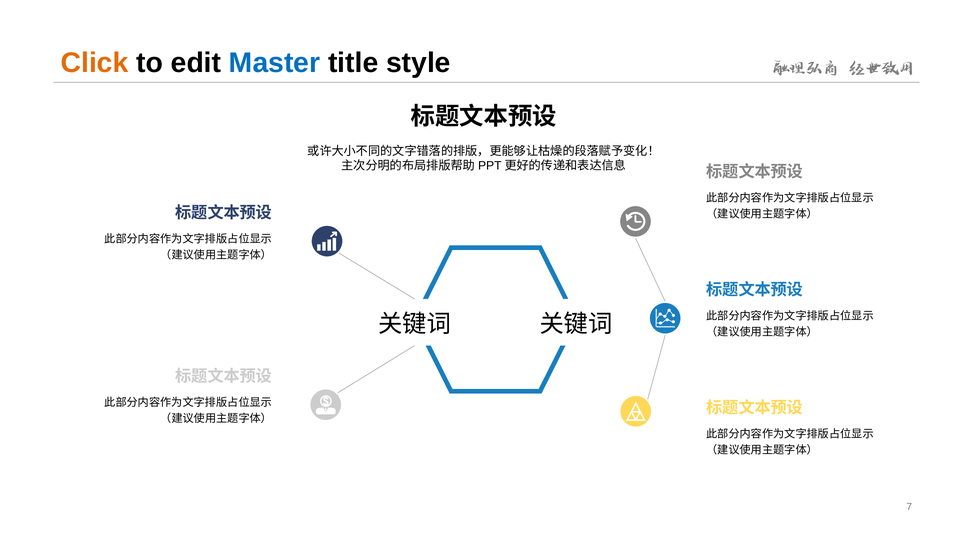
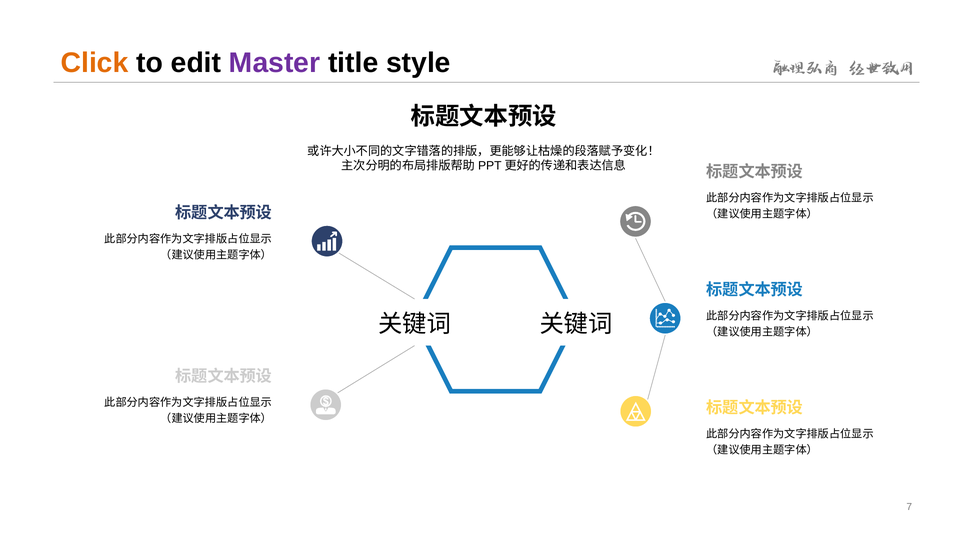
Master colour: blue -> purple
